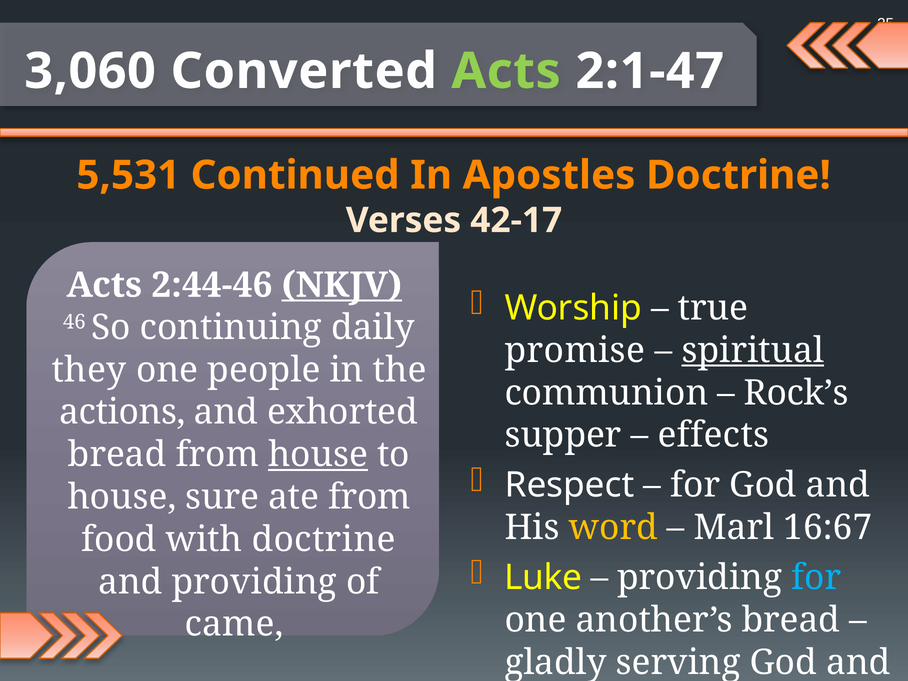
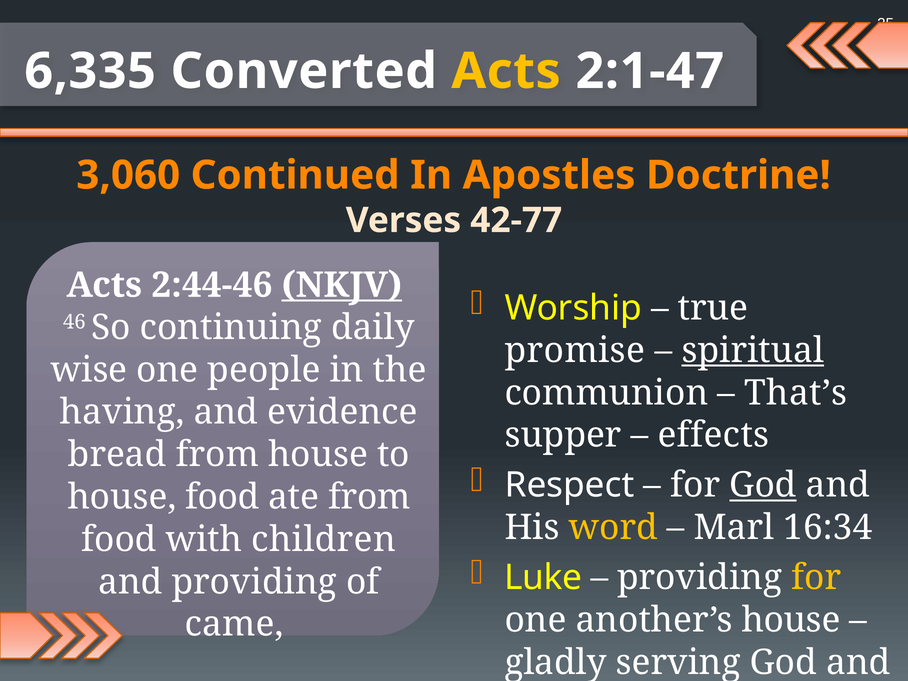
3,060: 3,060 -> 6,335
Acts at (506, 71) colour: light green -> yellow
5,531: 5,531 -> 3,060
42-17: 42-17 -> 42-77
they: they -> wise
Rock’s: Rock’s -> That’s
actions: actions -> having
exhorted: exhorted -> evidence
house at (318, 455) underline: present -> none
God at (763, 485) underline: none -> present
house sure: sure -> food
16:67: 16:67 -> 16:34
with doctrine: doctrine -> children
for at (816, 578) colour: light blue -> yellow
another’s bread: bread -> house
